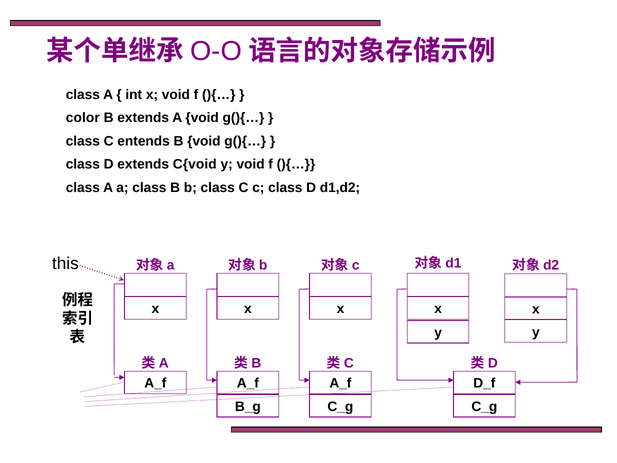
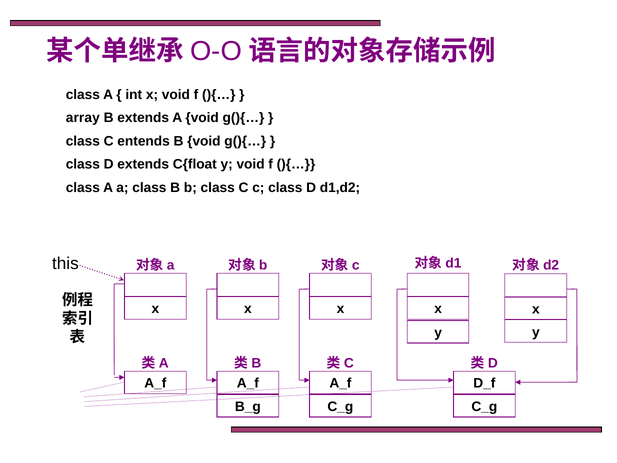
color: color -> array
C{void: C{void -> C{float
